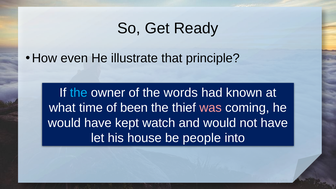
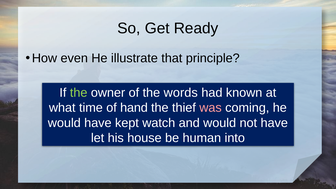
the at (79, 93) colour: light blue -> light green
been: been -> hand
people: people -> human
